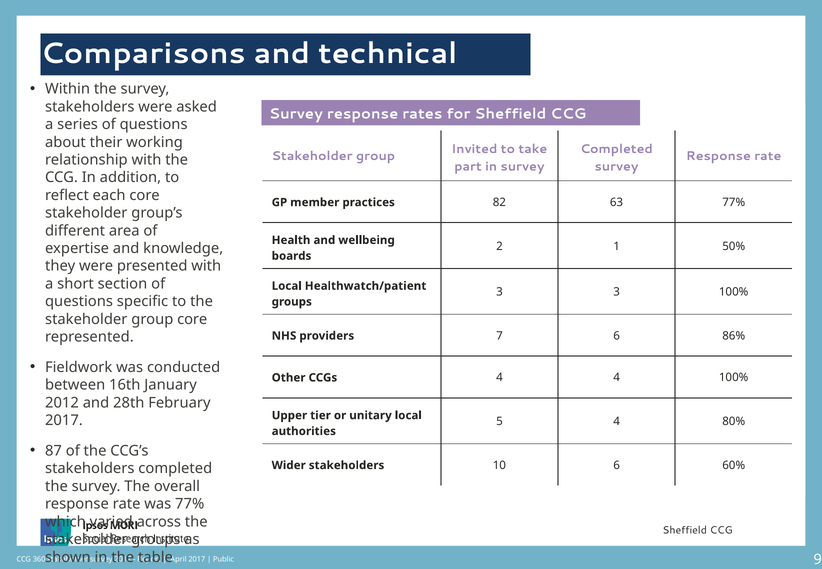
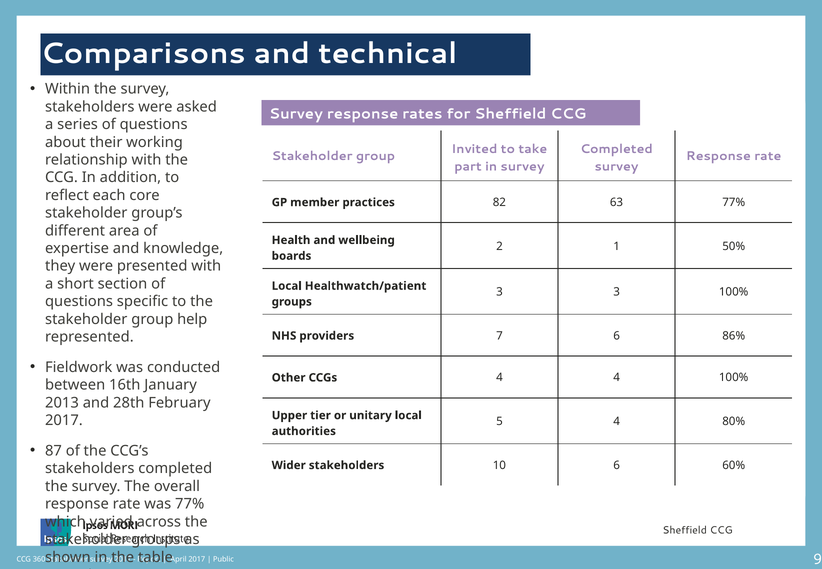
group core: core -> help
2012: 2012 -> 2013
